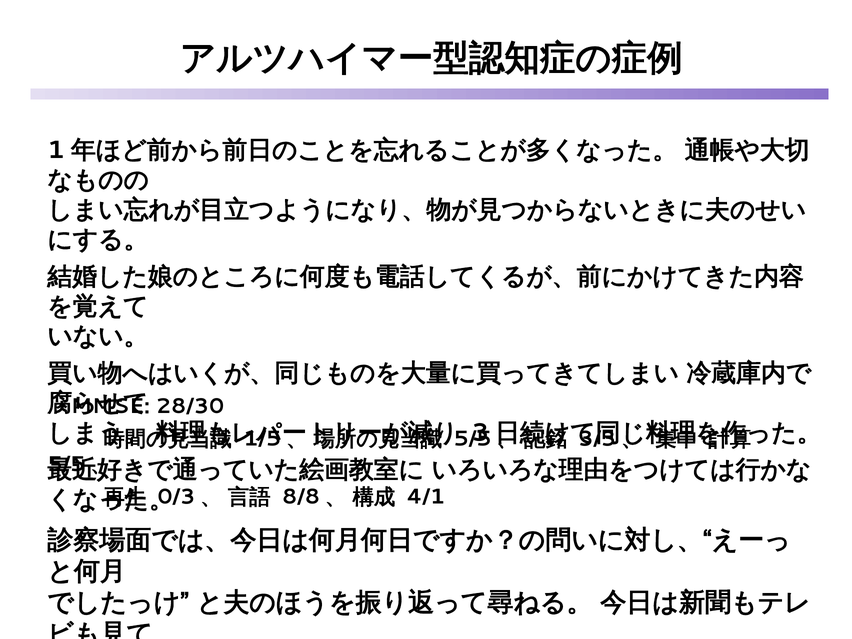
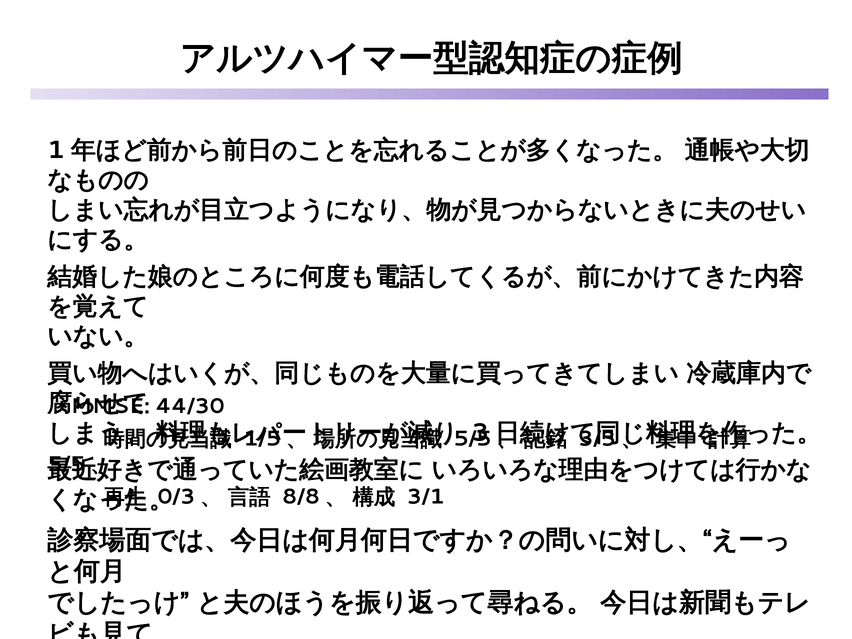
28/30: 28/30 -> 44/30
4/1: 4/1 -> 3/1
